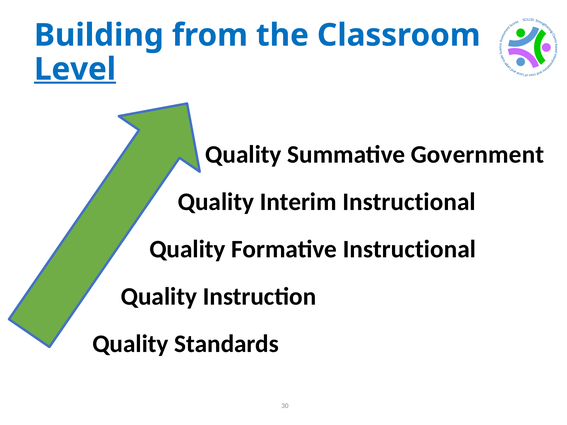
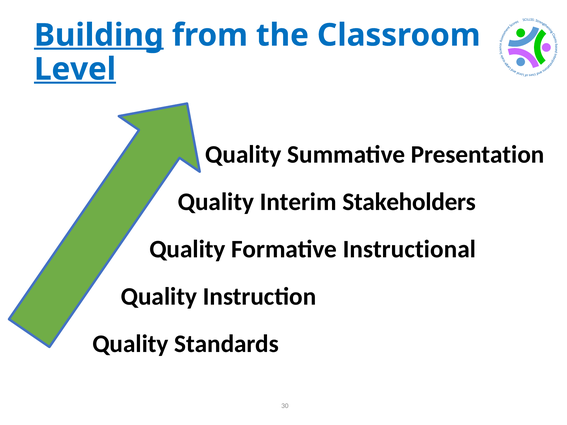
Building underline: none -> present
Government: Government -> Presentation
Interim Instructional: Instructional -> Stakeholders
